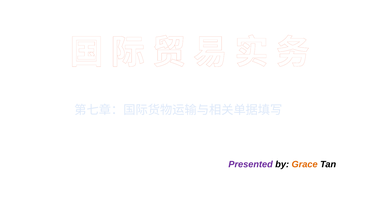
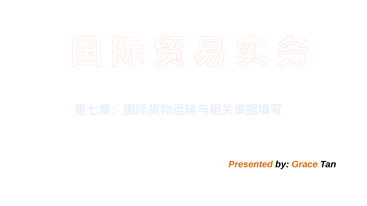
Presented colour: purple -> orange
